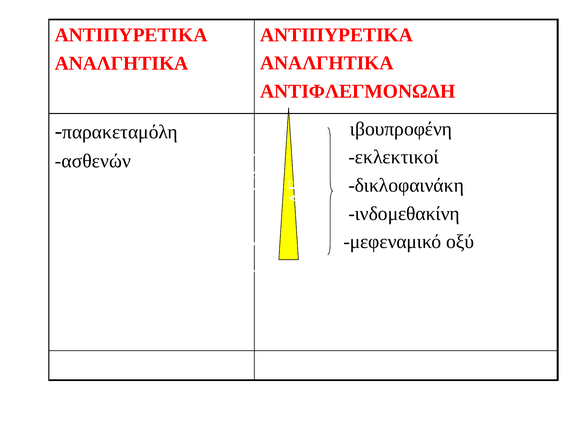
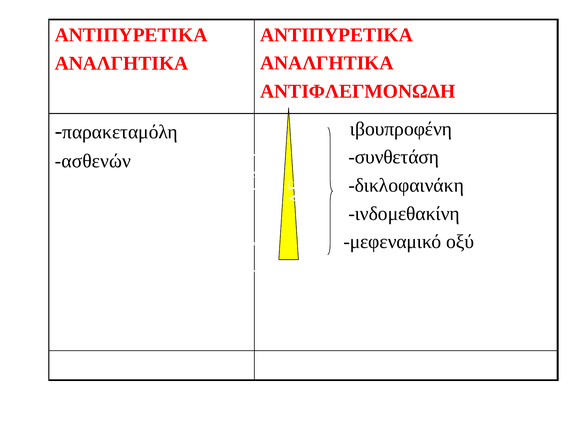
εκλεκτικοί: εκλεκτικοί -> συνθετάση
